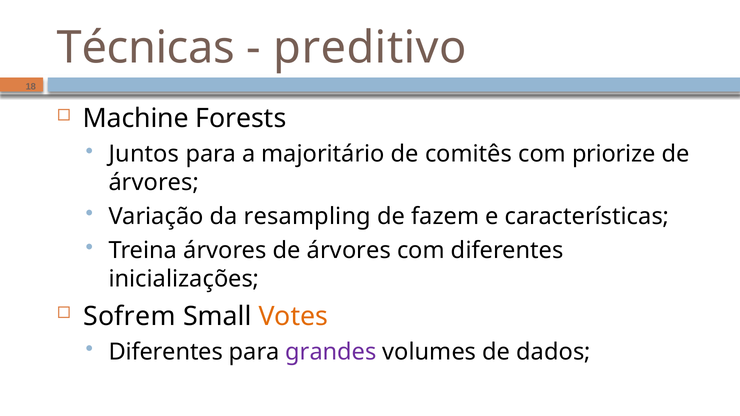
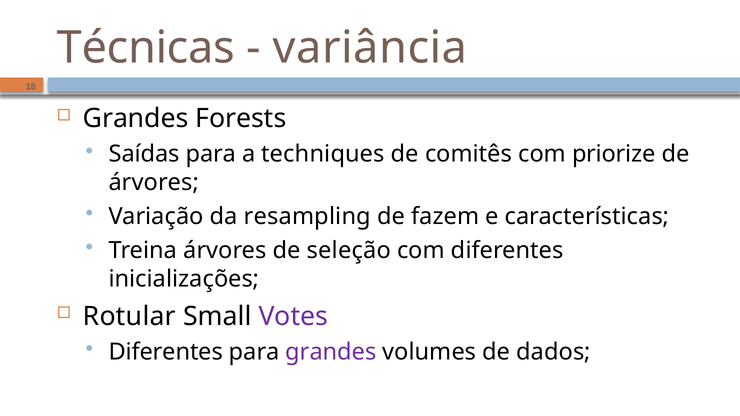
preditivo: preditivo -> variância
Machine at (136, 119): Machine -> Grandes
Juntos: Juntos -> Saídas
majoritário: majoritário -> techniques
árvores de árvores: árvores -> seleção
Sofrem: Sofrem -> Rotular
Votes colour: orange -> purple
